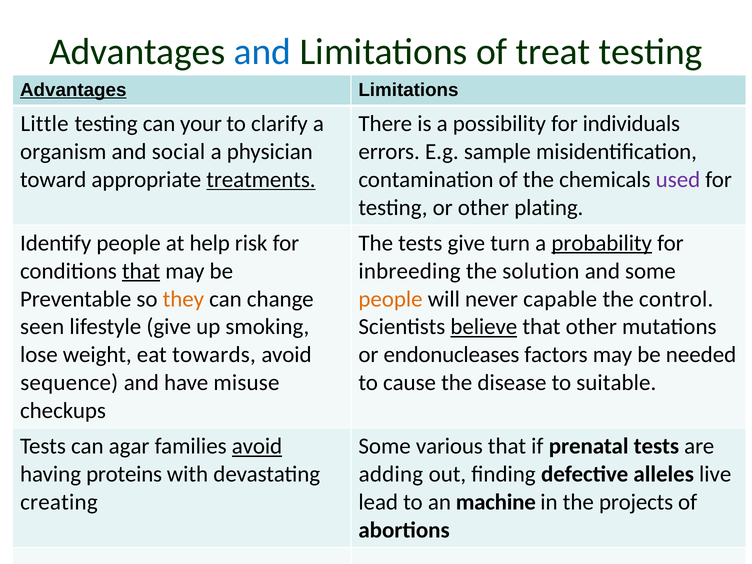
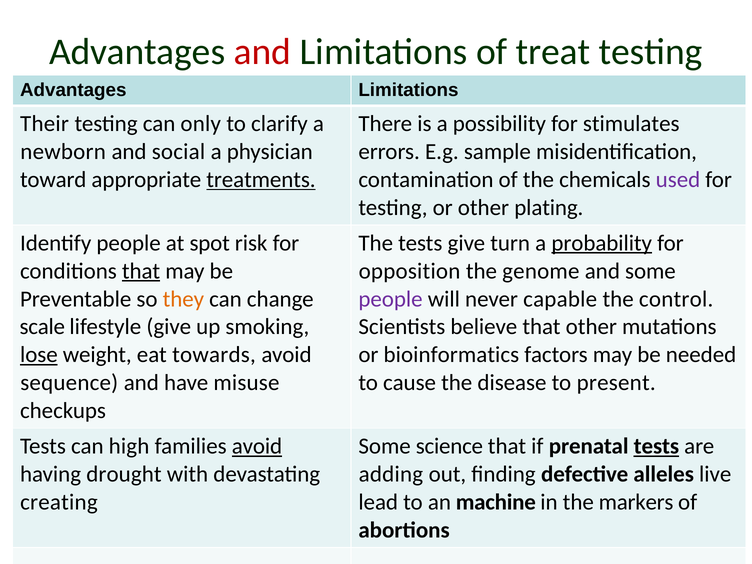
and at (262, 52) colour: blue -> red
Advantages at (73, 90) underline: present -> none
Little: Little -> Their
your: your -> only
individuals: individuals -> stimulates
organism: organism -> newborn
help: help -> spot
inbreeding: inbreeding -> opposition
solution: solution -> genome
people at (391, 299) colour: orange -> purple
seen: seen -> scale
believe underline: present -> none
lose underline: none -> present
endonucleases: endonucleases -> bioinformatics
suitable: suitable -> present
agar: agar -> high
various: various -> science
tests at (656, 446) underline: none -> present
proteins: proteins -> drought
projects: projects -> markers
